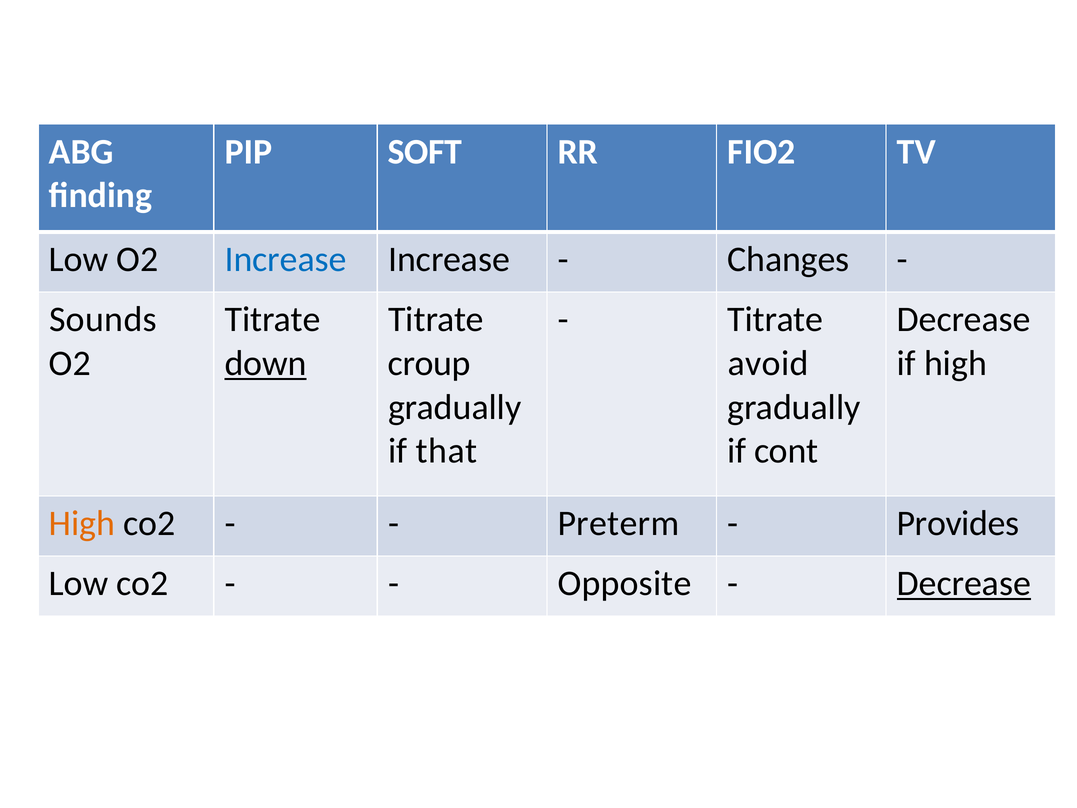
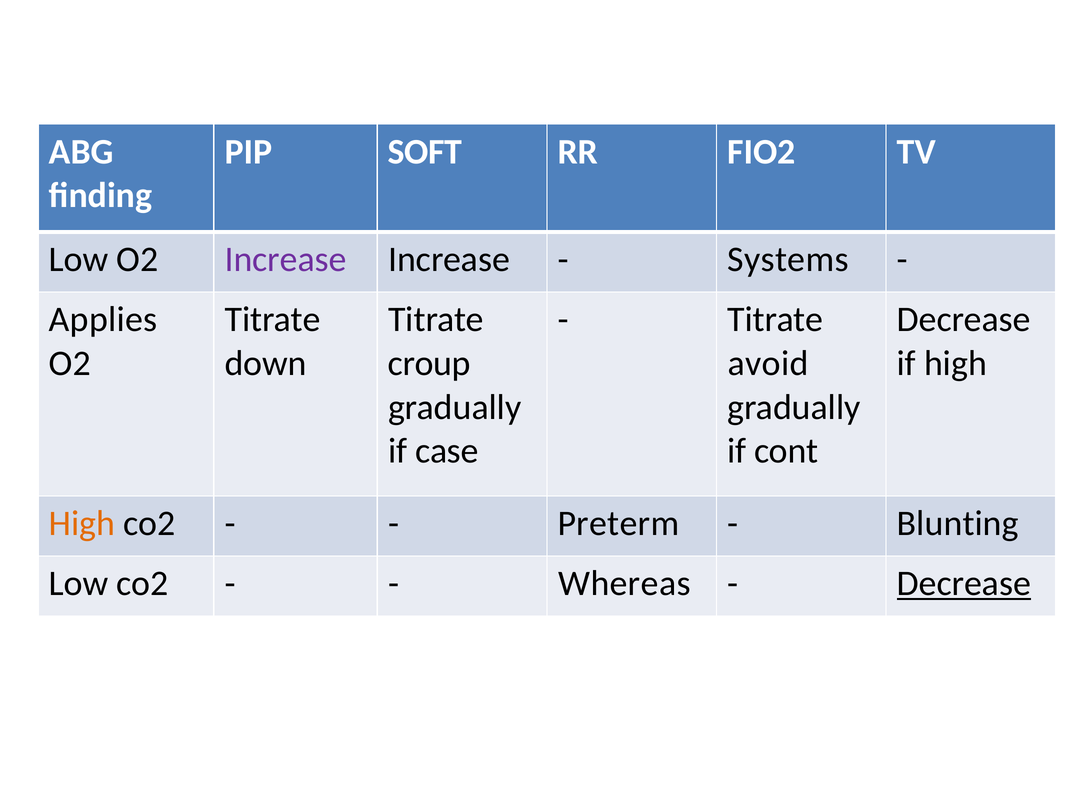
Increase at (286, 260) colour: blue -> purple
Changes: Changes -> Systems
Sounds: Sounds -> Applies
down underline: present -> none
that: that -> case
Provides: Provides -> Blunting
Opposite: Opposite -> Whereas
